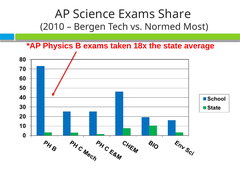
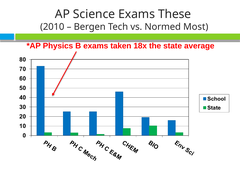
Share: Share -> These
